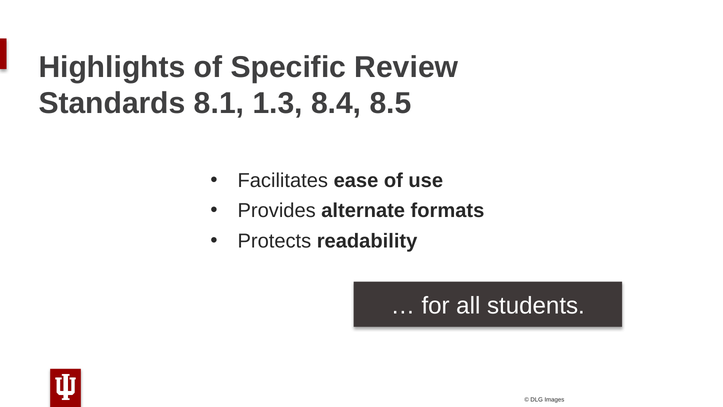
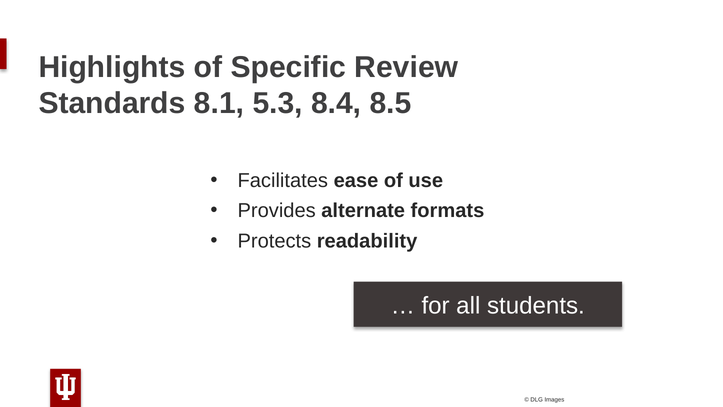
1.3: 1.3 -> 5.3
